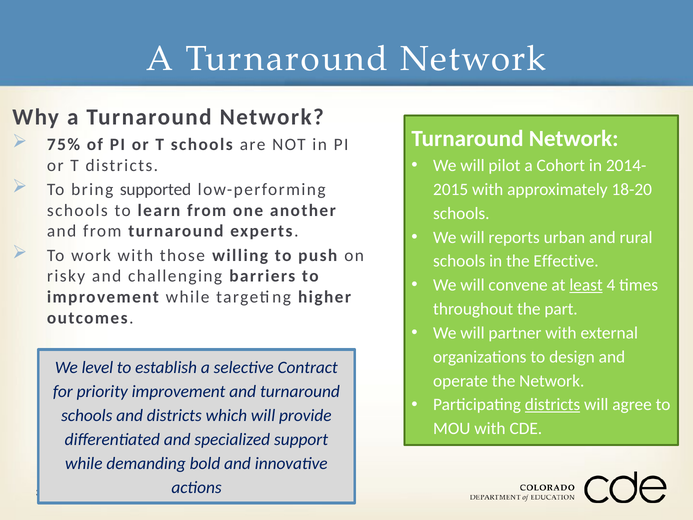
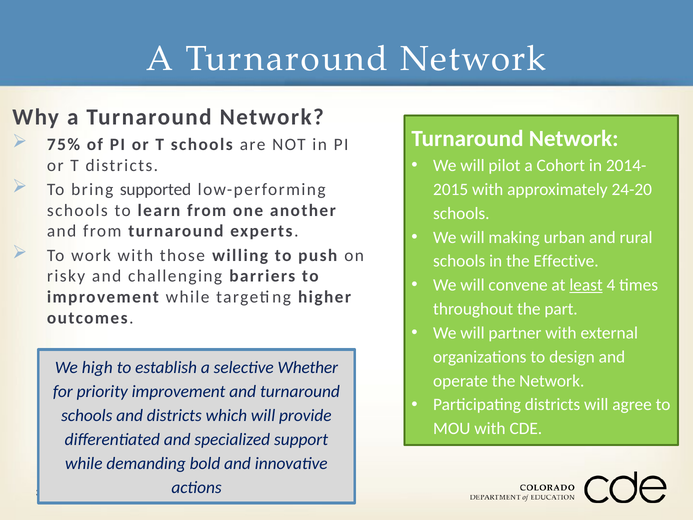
18-20: 18-20 -> 24-20
reports: reports -> making
level: level -> high
Contract: Contract -> Whether
districts at (553, 405) underline: present -> none
